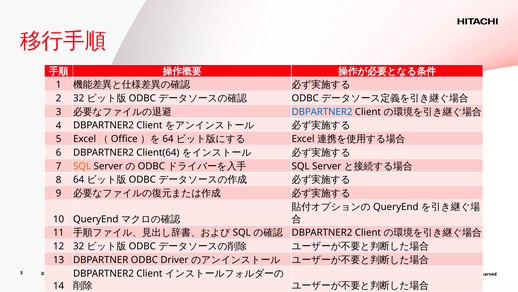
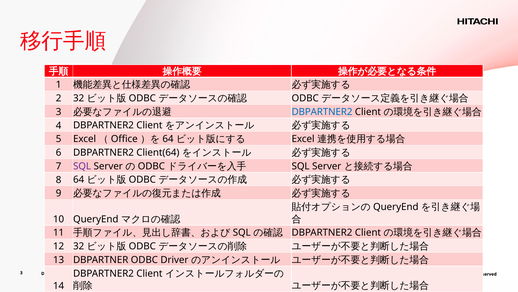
SQL at (82, 166) colour: orange -> purple
